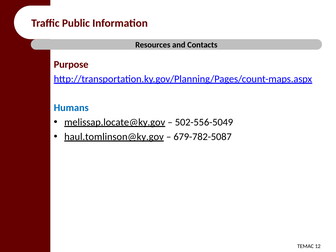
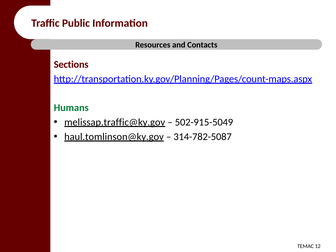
Purpose: Purpose -> Sections
Humans colour: blue -> green
melissap.locate@ky.gov: melissap.locate@ky.gov -> melissap.traffic@ky.gov
502-556-5049: 502-556-5049 -> 502-915-5049
679-782-5087: 679-782-5087 -> 314-782-5087
